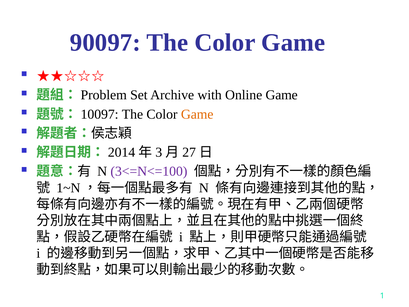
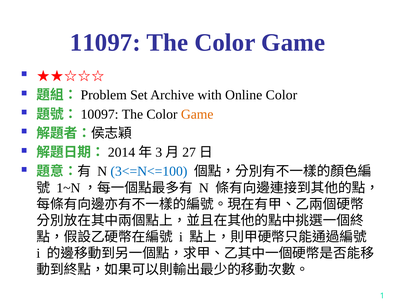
90097: 90097 -> 11097
Online Game: Game -> Color
3<=N<=100 colour: purple -> blue
